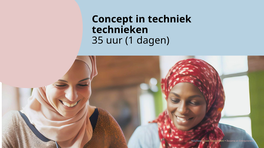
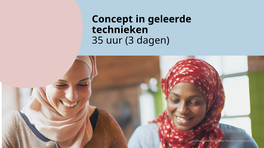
techniek: techniek -> geleerde
1: 1 -> 3
